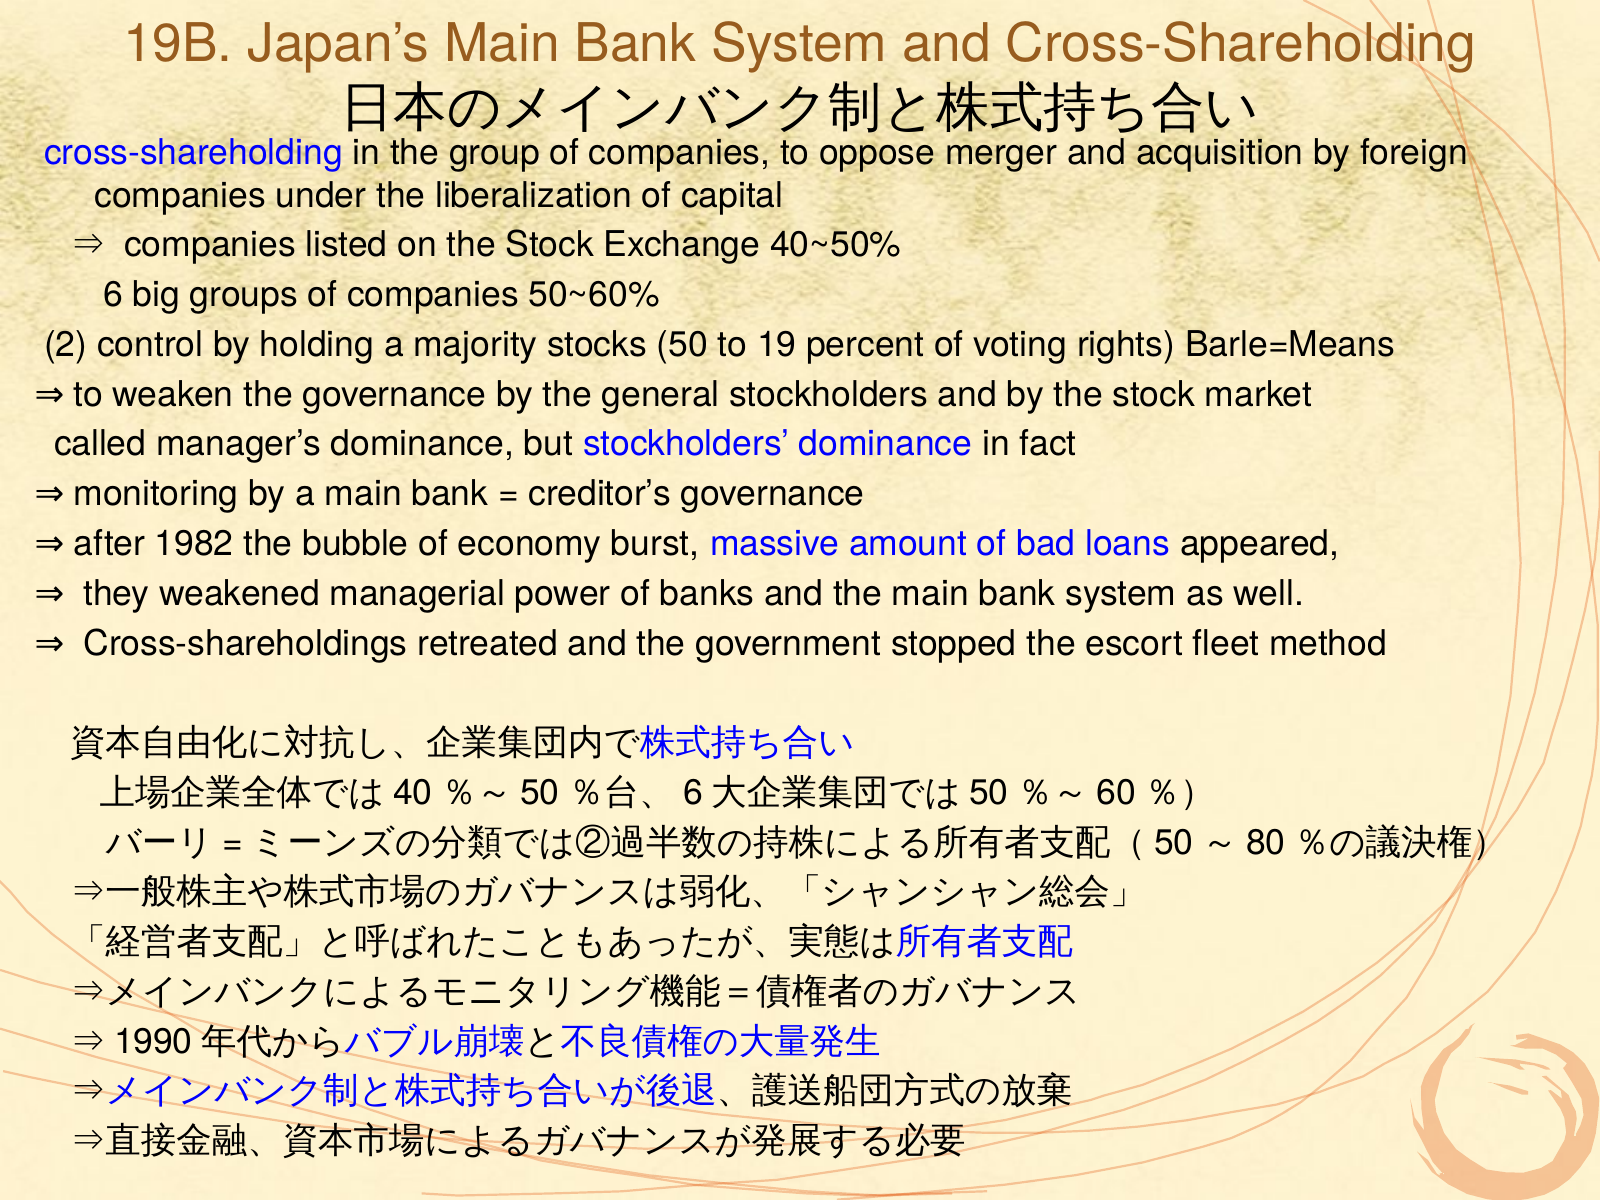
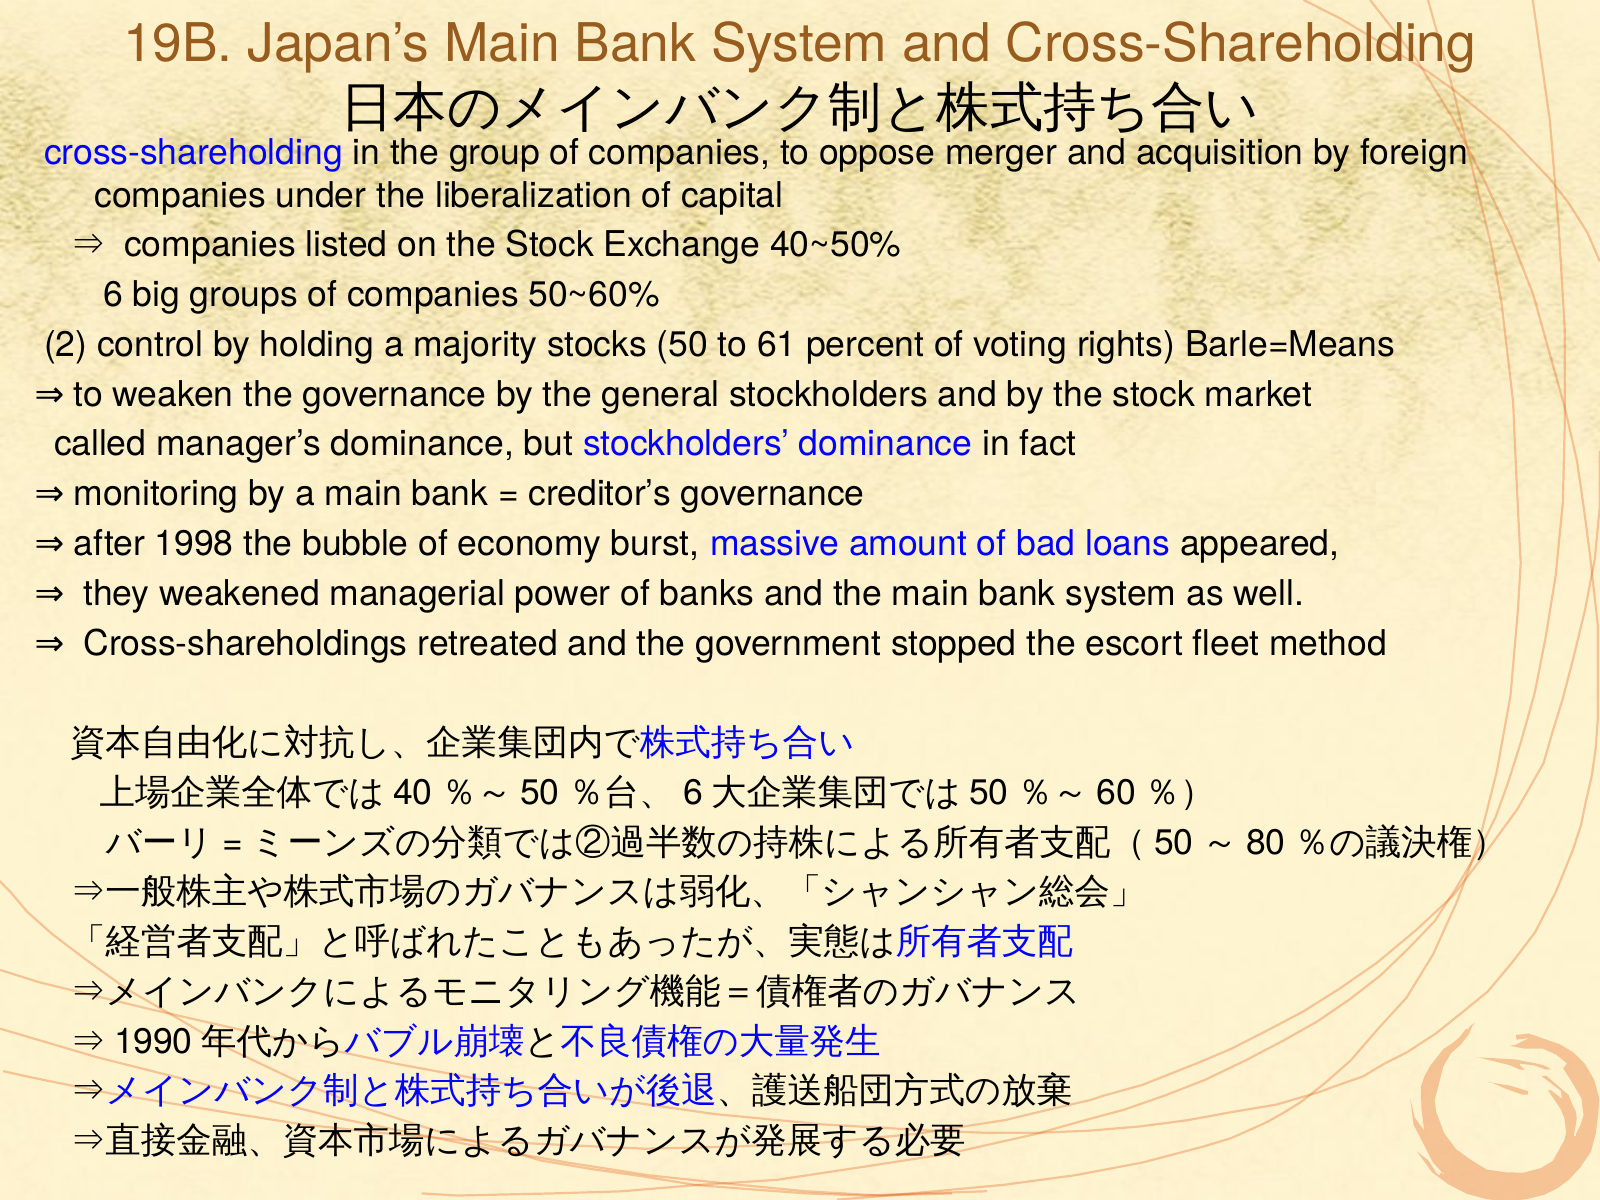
19: 19 -> 61
1982: 1982 -> 1998
